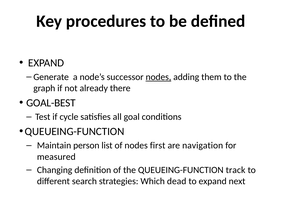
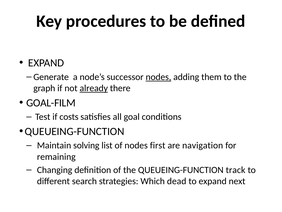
already underline: none -> present
GOAL-BEST: GOAL-BEST -> GOAL-FILM
cycle: cycle -> costs
person: person -> solving
measured: measured -> remaining
